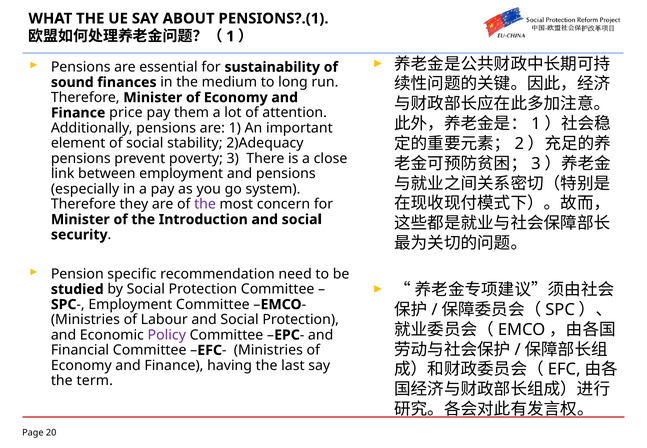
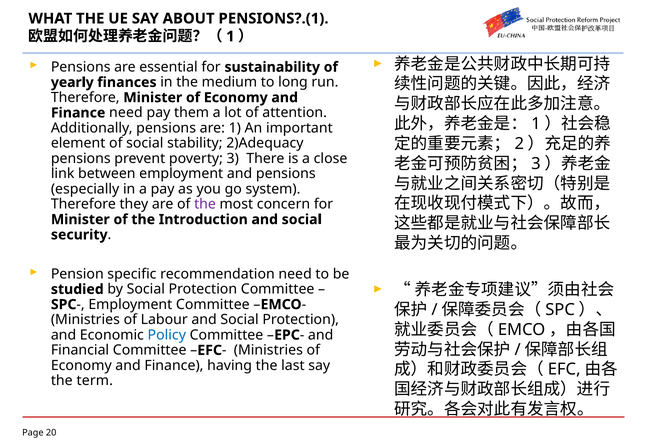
sound: sound -> yearly
Finance price: price -> need
Policy colour: purple -> blue
